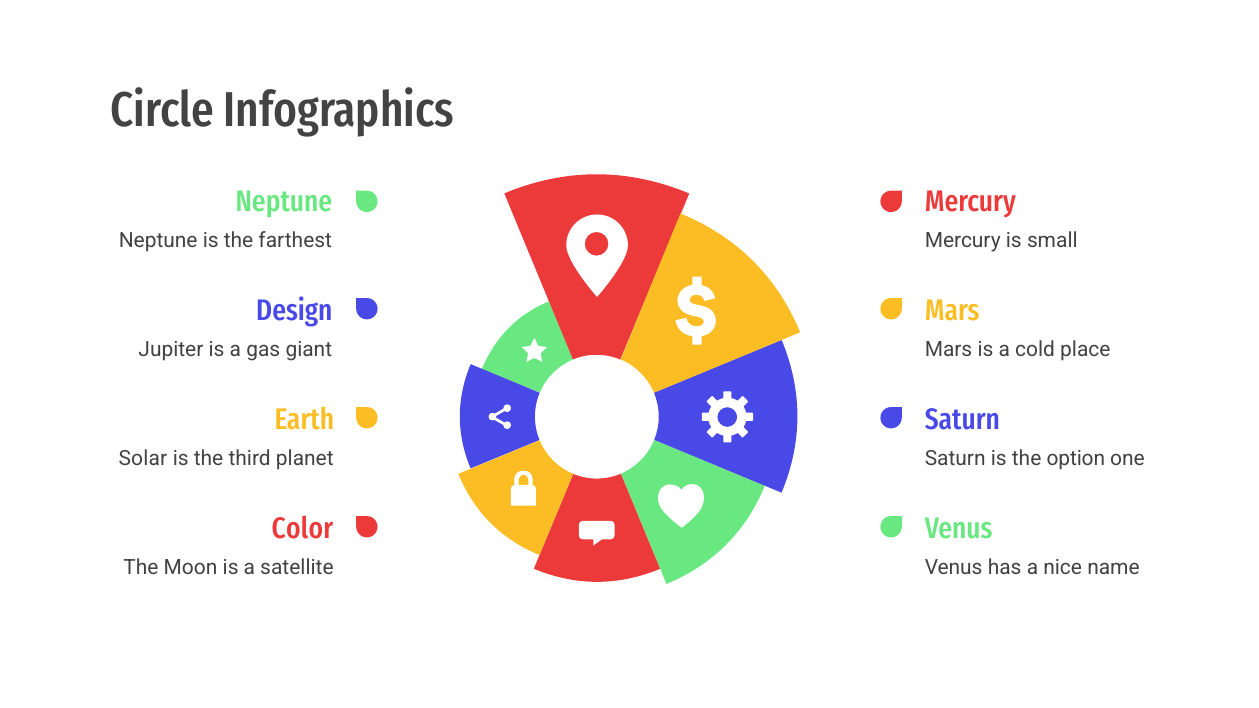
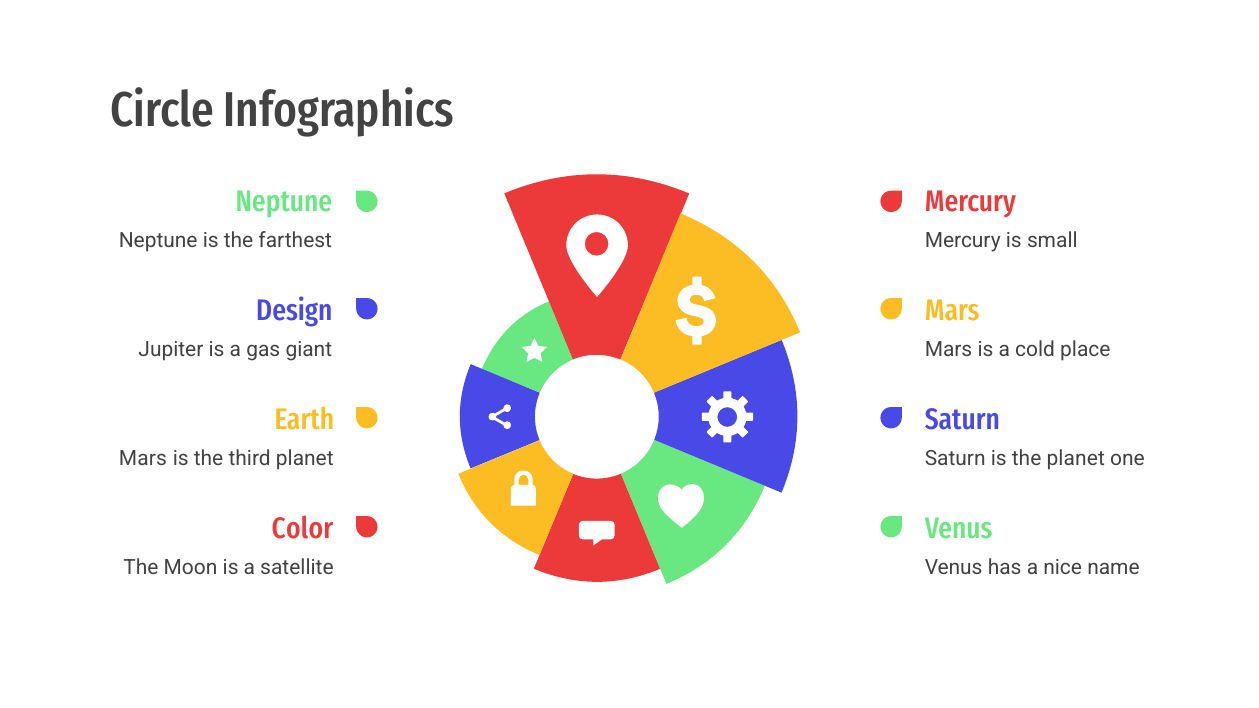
Solar at (143, 459): Solar -> Mars
the option: option -> planet
